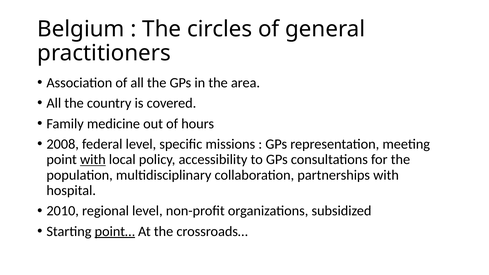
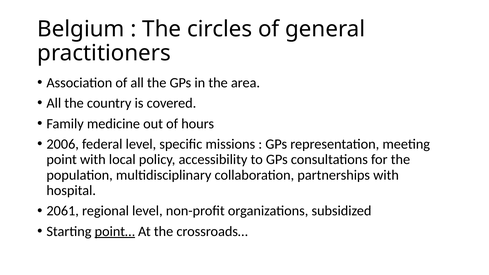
2008: 2008 -> 2006
with at (93, 160) underline: present -> none
2010: 2010 -> 2061
